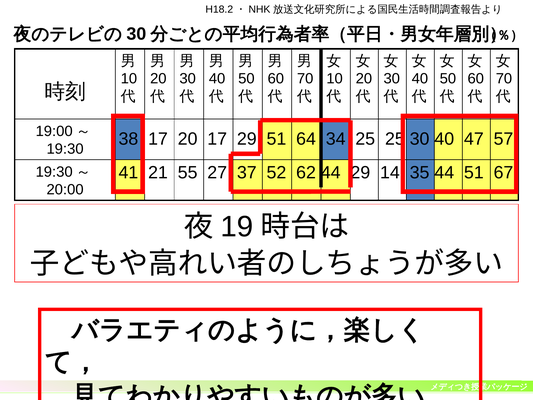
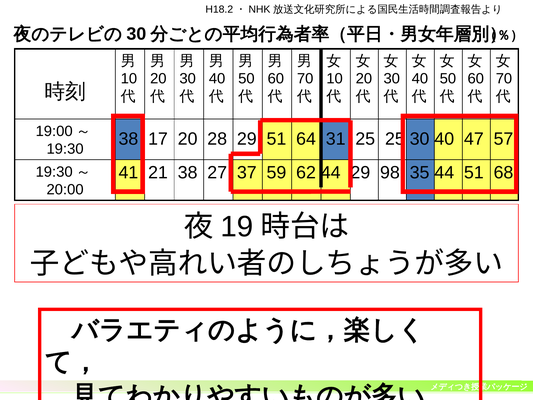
20 17: 17 -> 28
34: 34 -> 31
21 55: 55 -> 38
52: 52 -> 59
14: 14 -> 98
67: 67 -> 68
